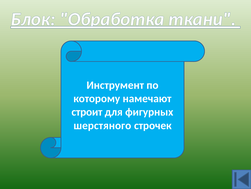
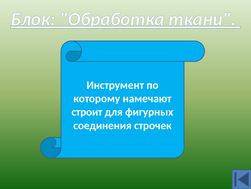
шерстяного: шерстяного -> соединения
